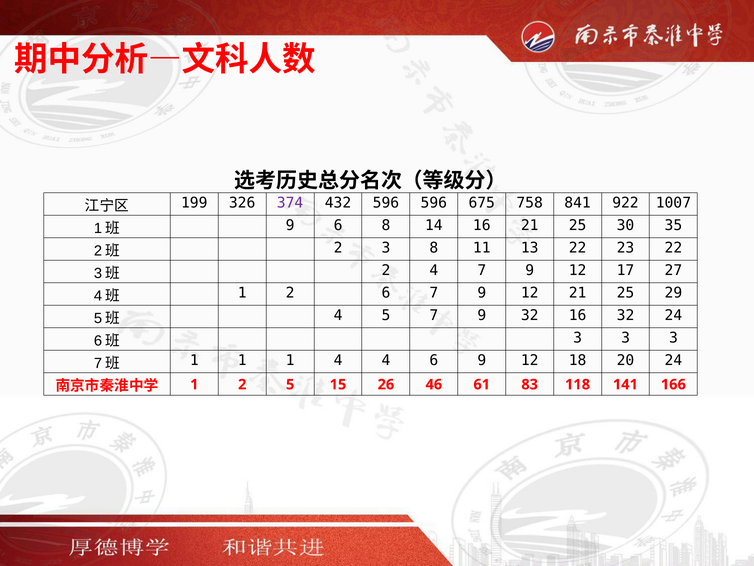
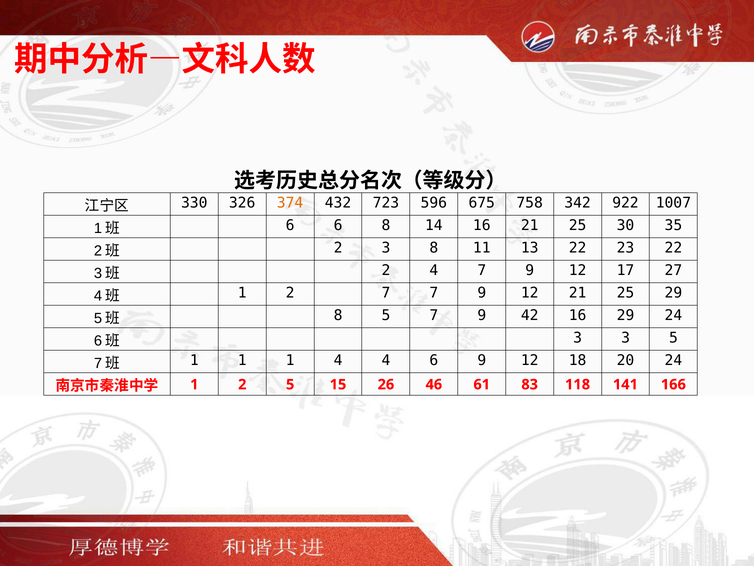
199: 199 -> 330
374 colour: purple -> orange
432 596: 596 -> 723
841: 841 -> 342
9 at (290, 225): 9 -> 6
2 6: 6 -> 7
4 at (338, 315): 4 -> 8
9 32: 32 -> 42
16 32: 32 -> 29
3 3 3: 3 -> 5
